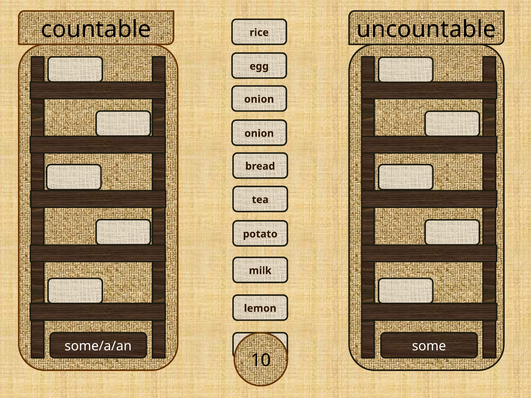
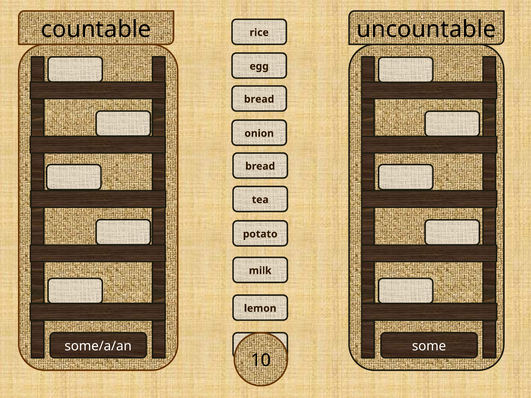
onion at (259, 99): onion -> bread
